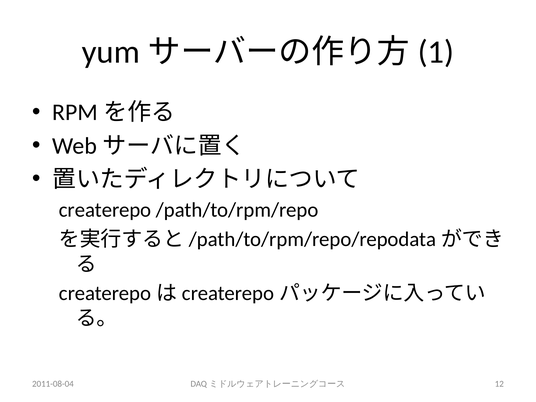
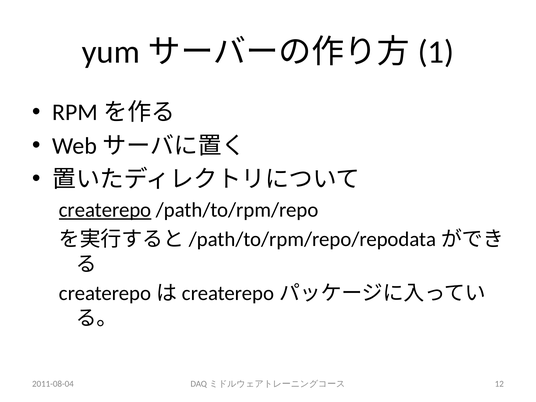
createrepo underline: none -> present
